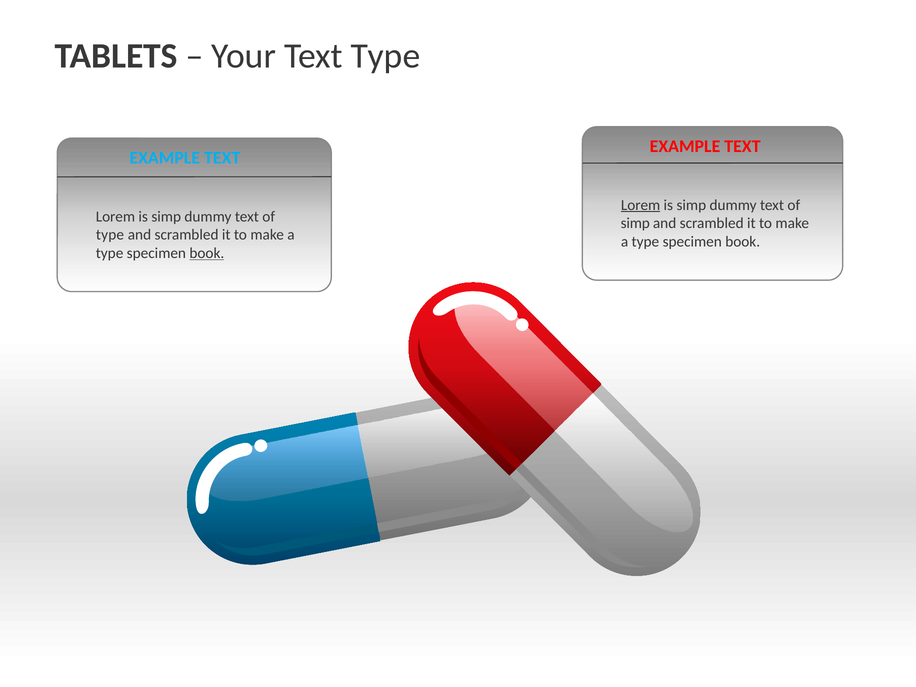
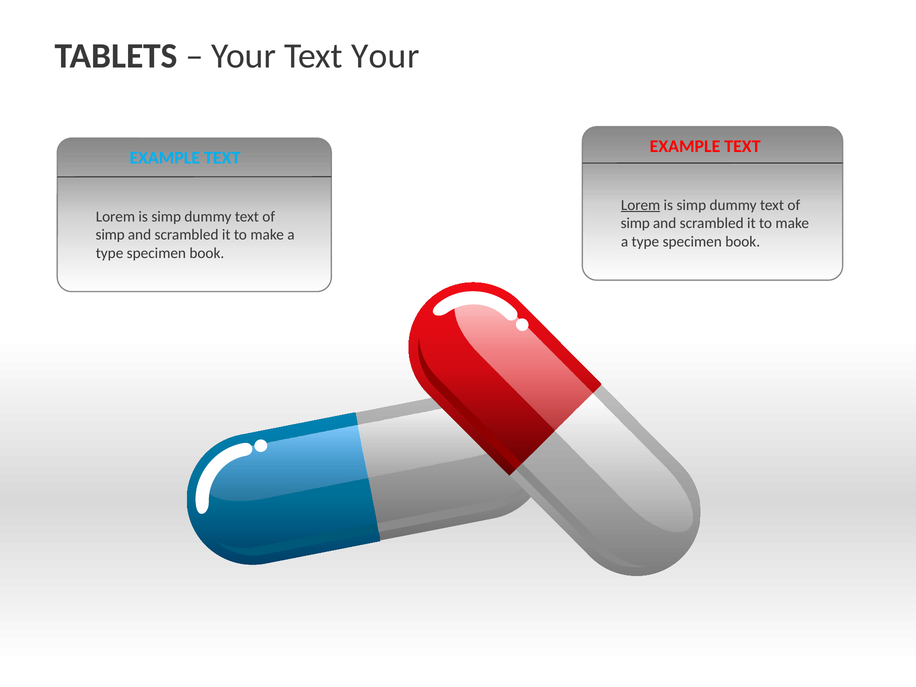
Text Type: Type -> Your
type at (110, 235): type -> simp
book at (207, 253) underline: present -> none
